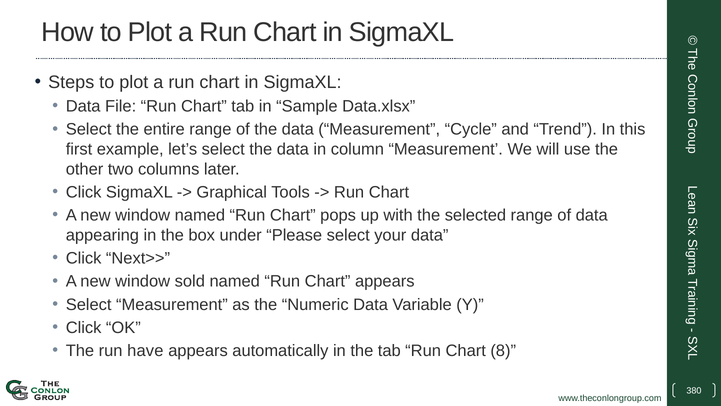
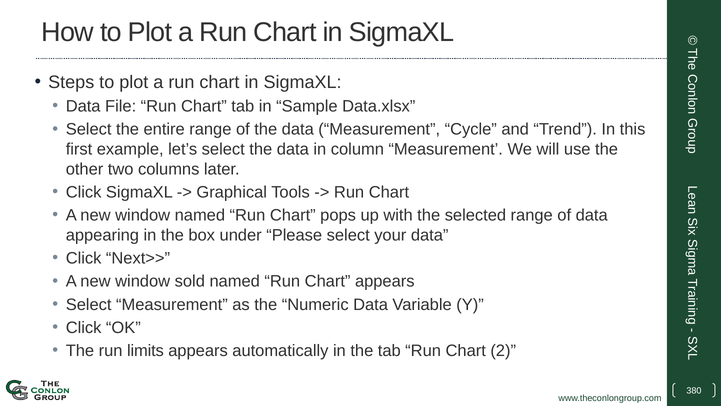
have: have -> limits
8: 8 -> 2
